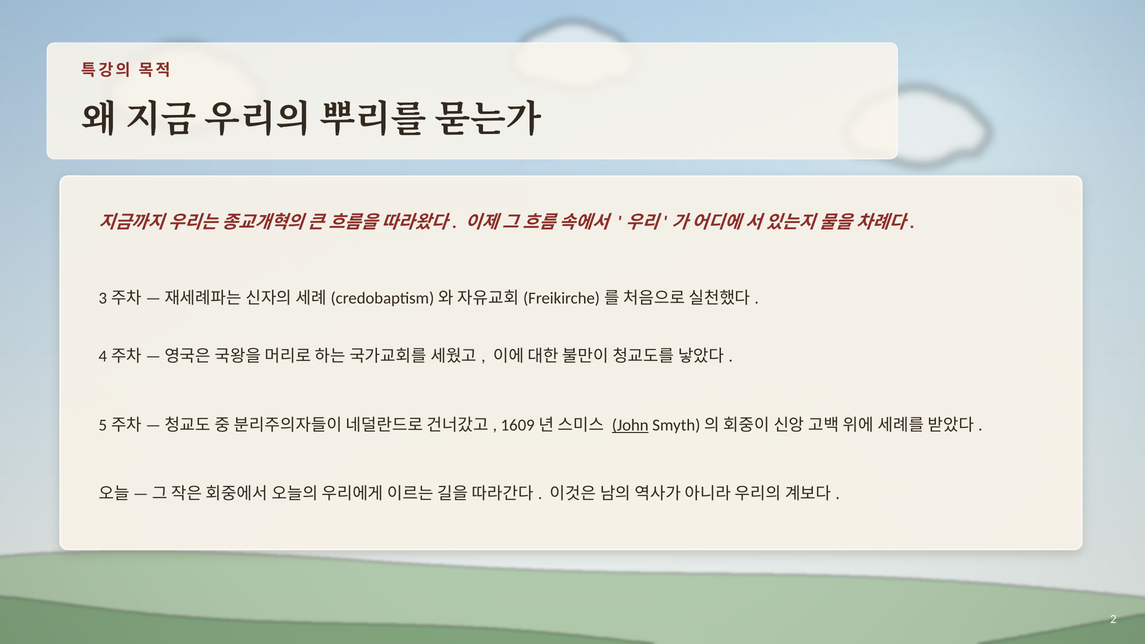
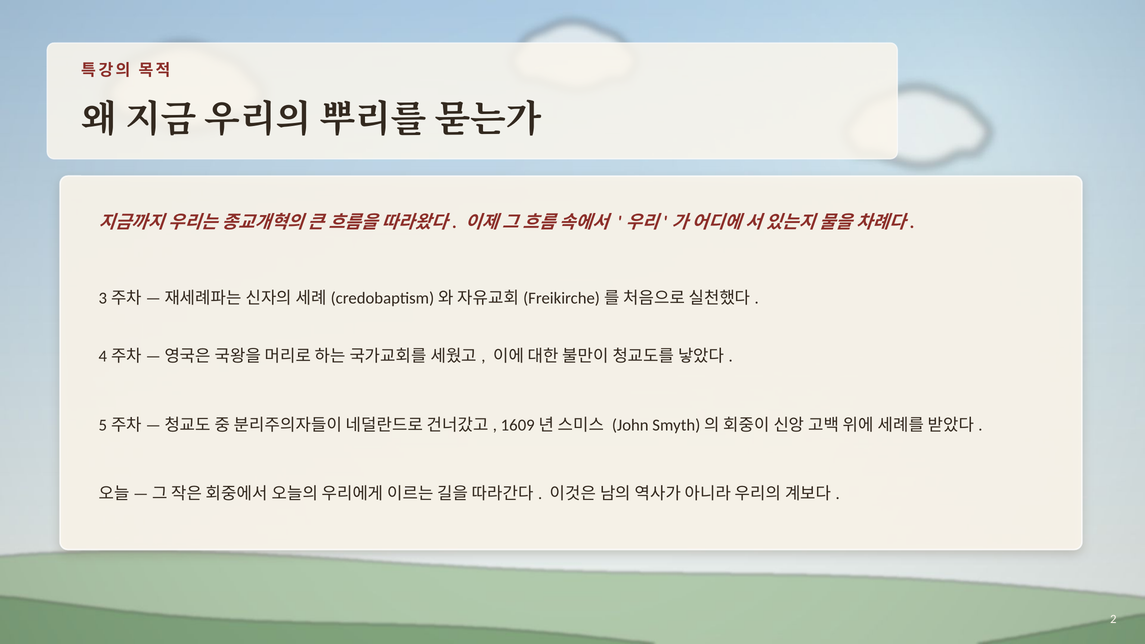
John underline: present -> none
